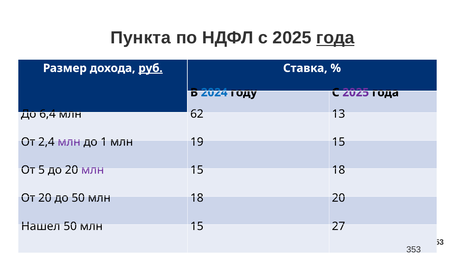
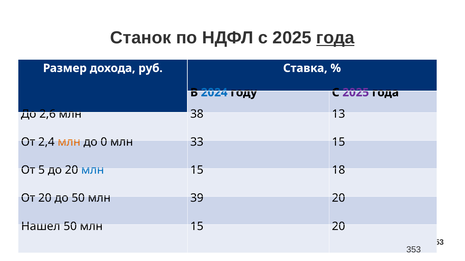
Пункта: Пункта -> Станок
руб underline: present -> none
6,4: 6,4 -> 2,6
62: 62 -> 38
млн at (69, 142) colour: purple -> orange
1: 1 -> 0
19: 19 -> 33
млн at (93, 170) colour: purple -> blue
млн 18: 18 -> 39
15 27: 27 -> 20
